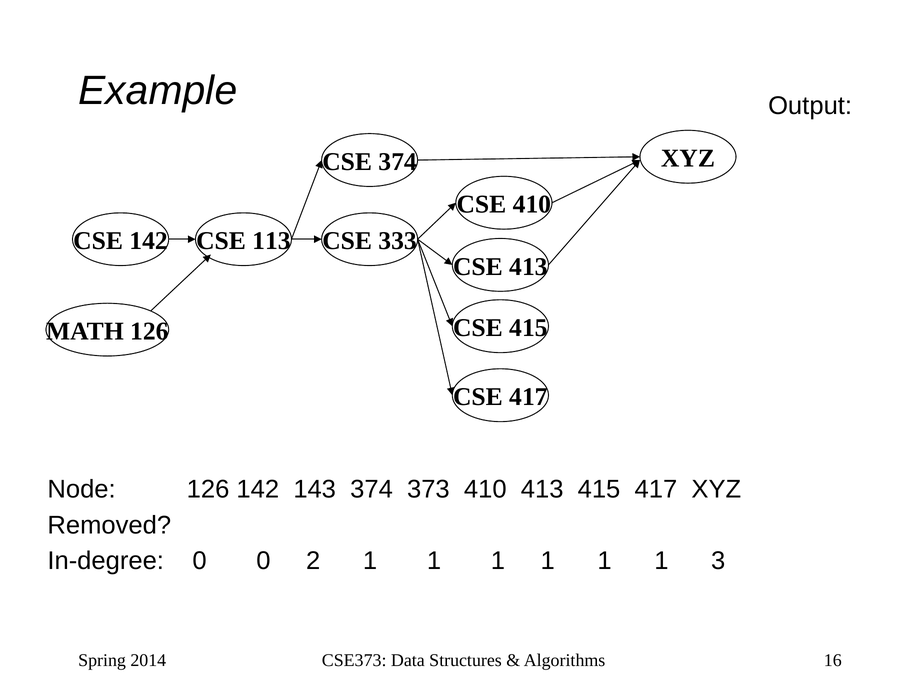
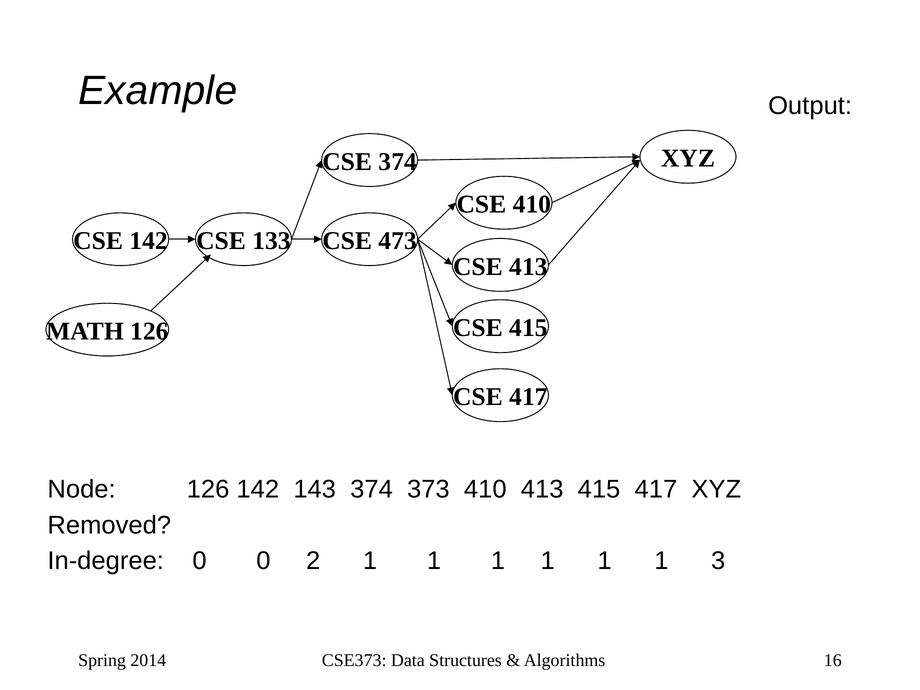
113: 113 -> 133
333: 333 -> 473
